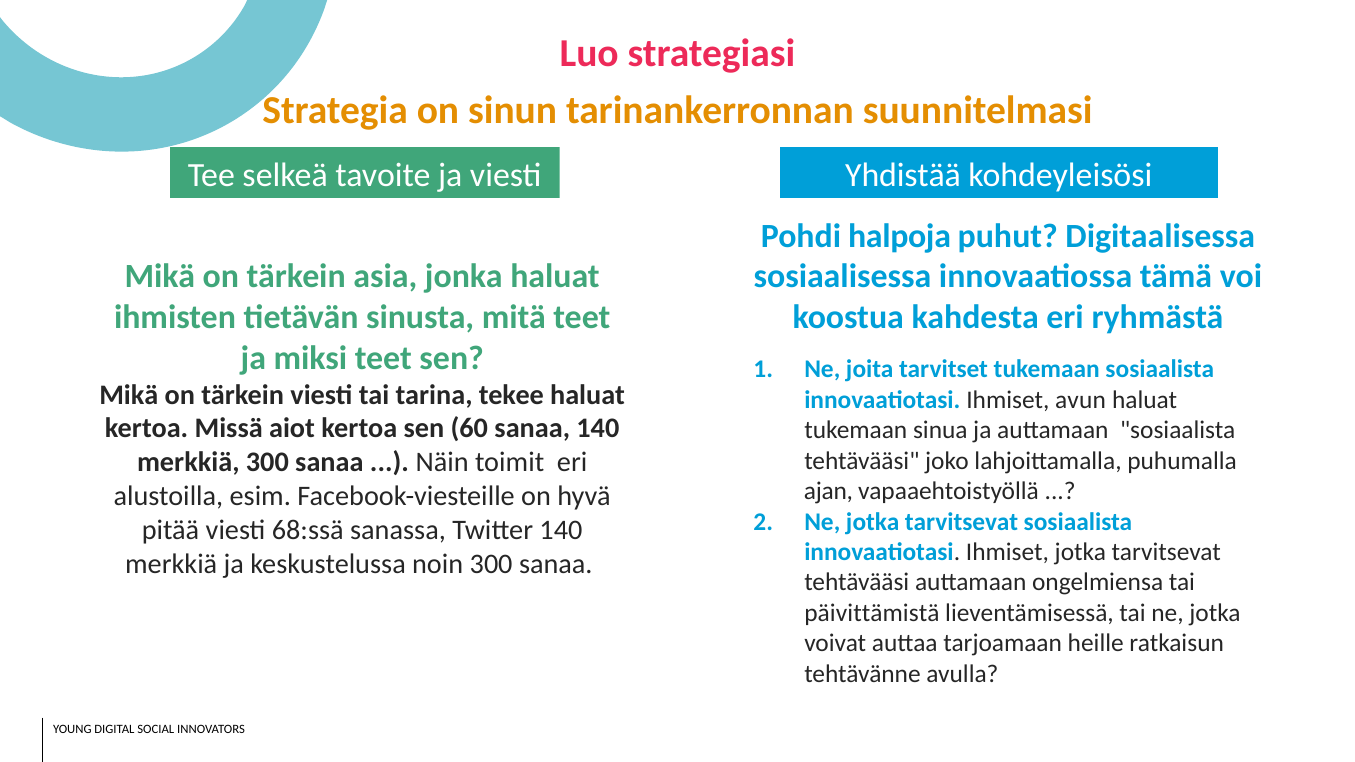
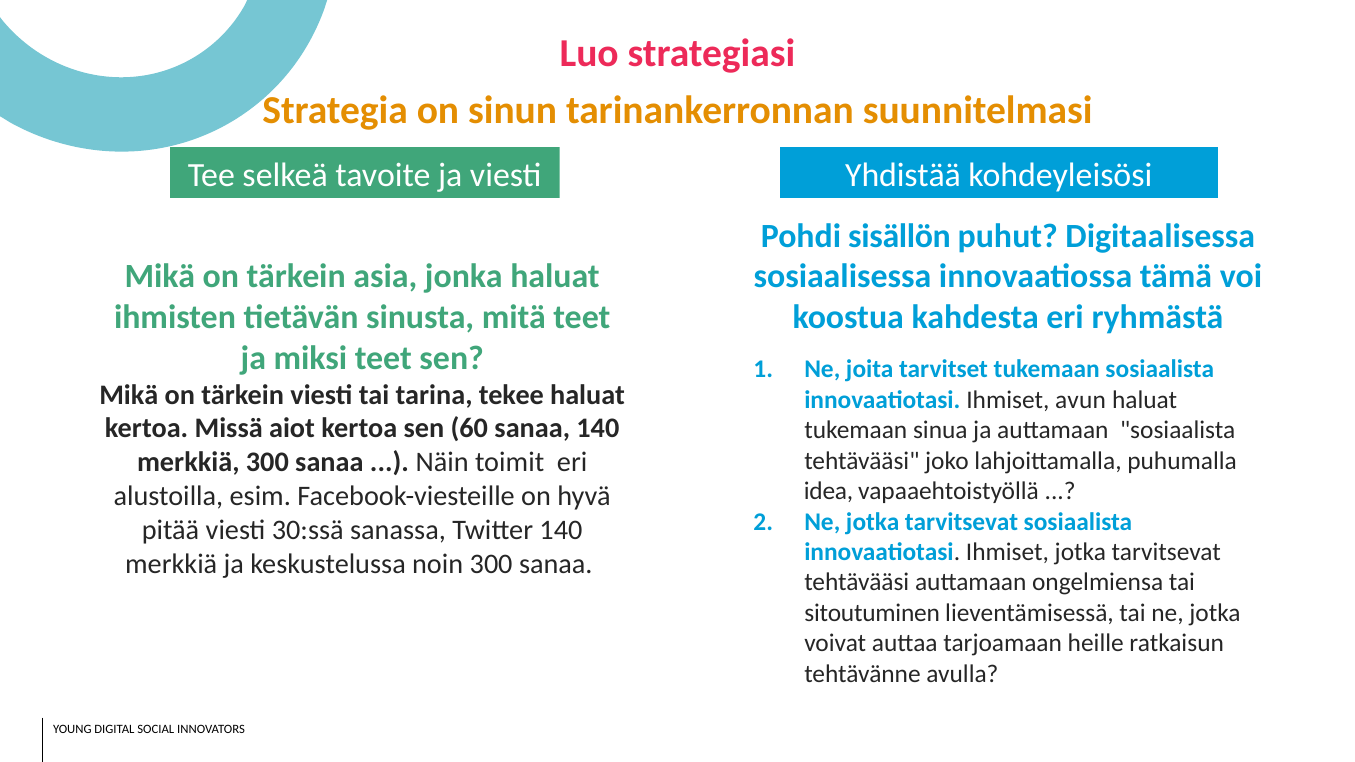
halpoja: halpoja -> sisällön
ajan: ajan -> idea
68:ssä: 68:ssä -> 30:ssä
päivittämistä: päivittämistä -> sitoutuminen
